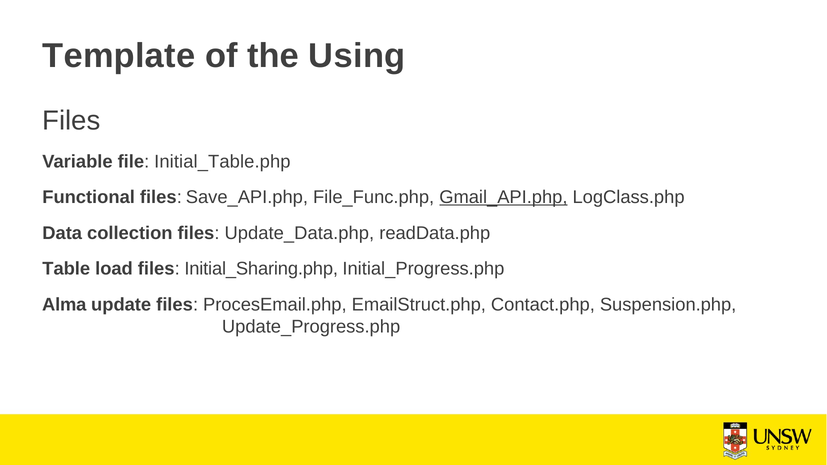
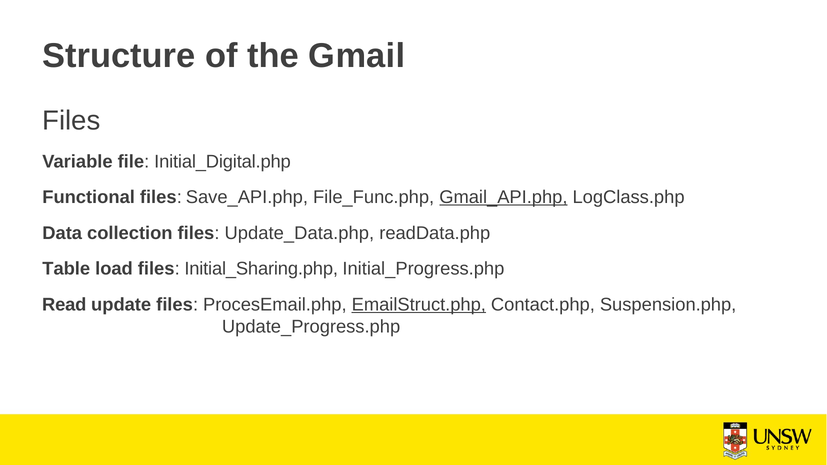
Template: Template -> Structure
Using: Using -> Gmail
Initial_Table.php: Initial_Table.php -> Initial_Digital.php
Alma: Alma -> Read
EmailStruct.php underline: none -> present
